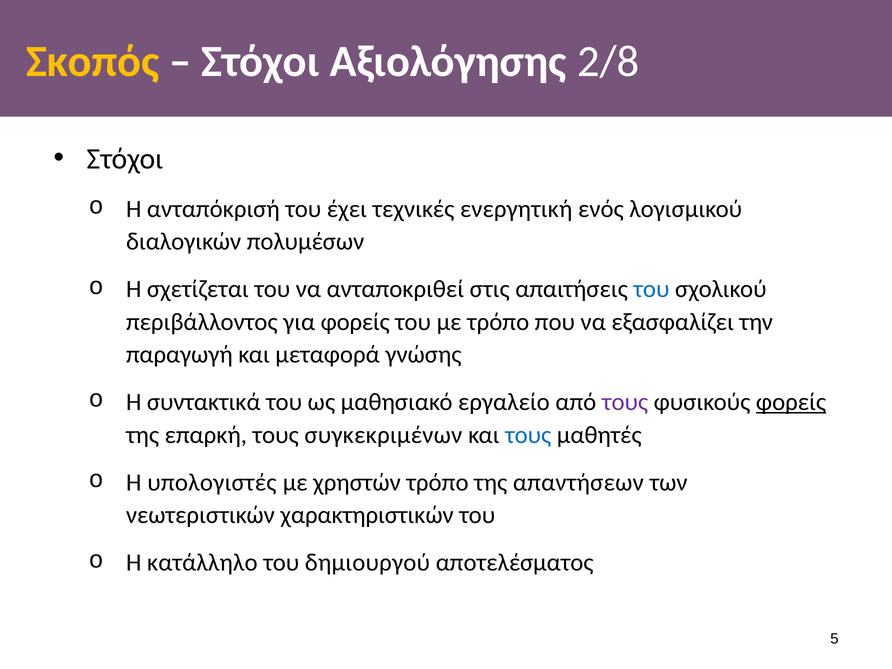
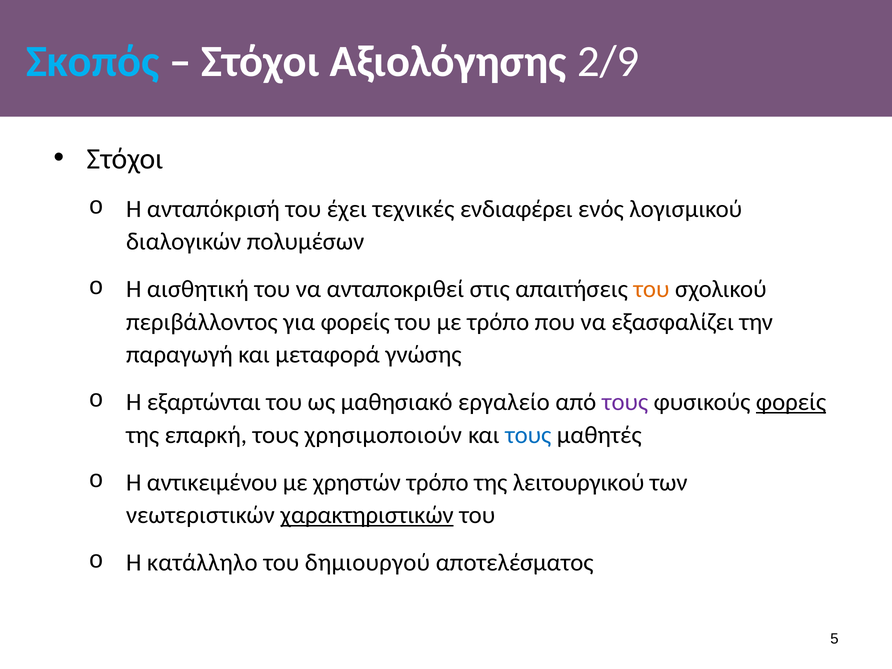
Σκοπός colour: yellow -> light blue
2/8: 2/8 -> 2/9
ενεργητική: ενεργητική -> ενδιαφέρει
σχετίζεται: σχετίζεται -> αισθητική
του at (651, 289) colour: blue -> orange
συντακτικά: συντακτικά -> εξαρτώνται
συγκεκριμένων: συγκεκριμένων -> χρησιμοποιούν
υπολογιστές: υπολογιστές -> αντικειμένου
απαντήσεων: απαντήσεων -> λειτουργικού
χαρακτηριστικών underline: none -> present
